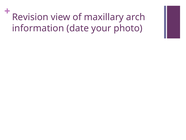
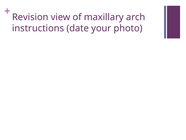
information: information -> instructions
